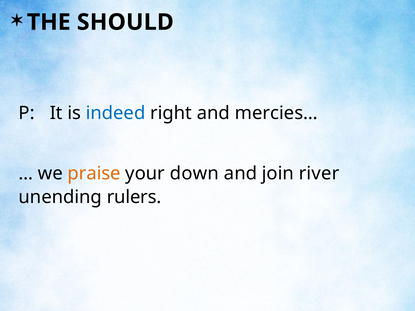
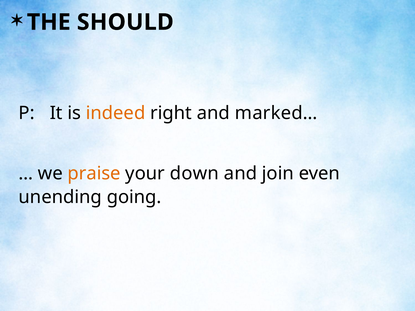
indeed colour: blue -> orange
mercies…: mercies… -> marked…
river: river -> even
rulers: rulers -> going
